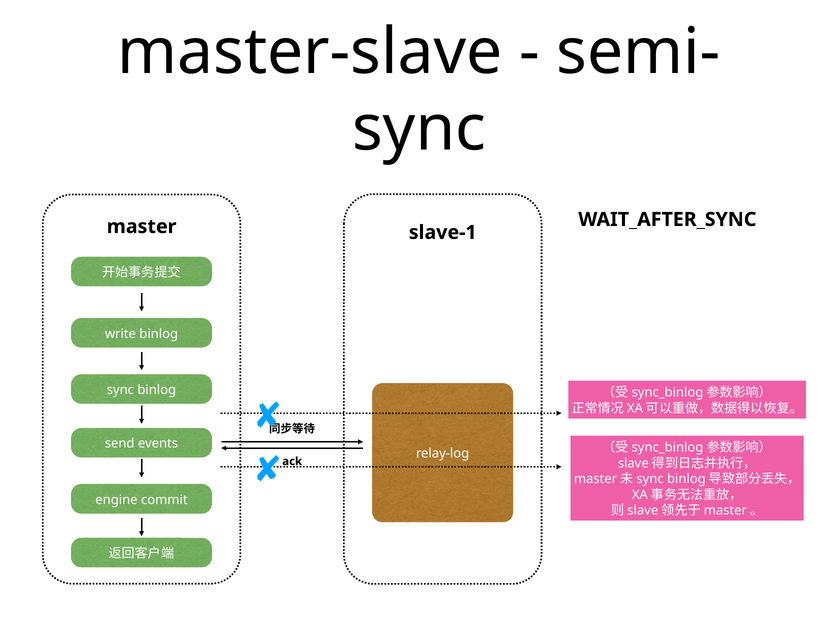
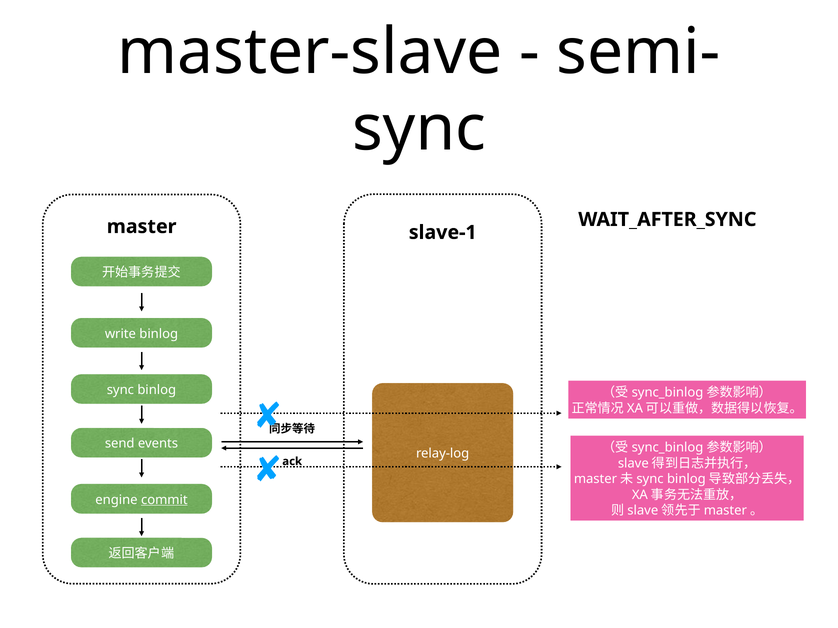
commit underline: none -> present
